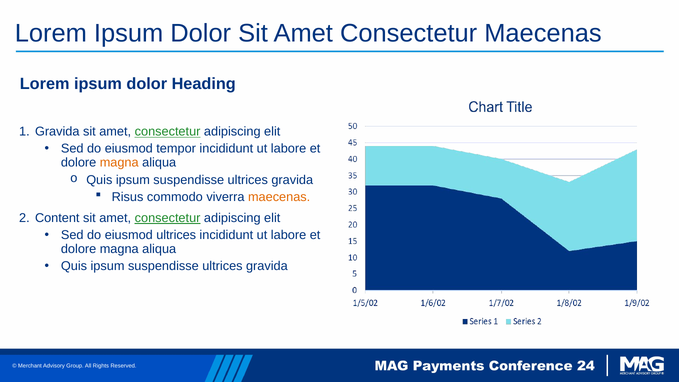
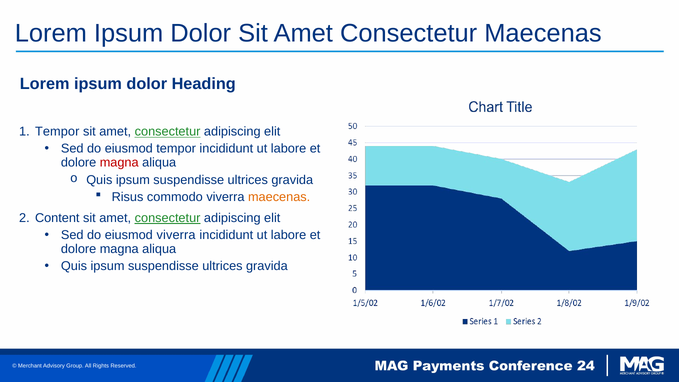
Gravida at (57, 131): Gravida -> Tempor
magna at (119, 163) colour: orange -> red
eiusmod ultrices: ultrices -> viverra
